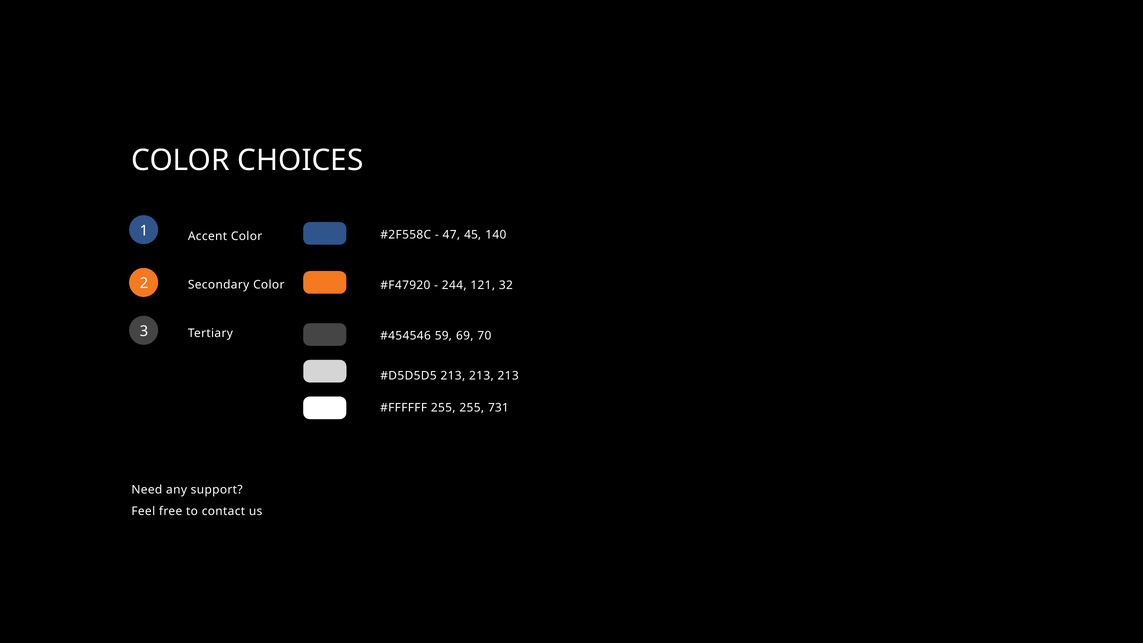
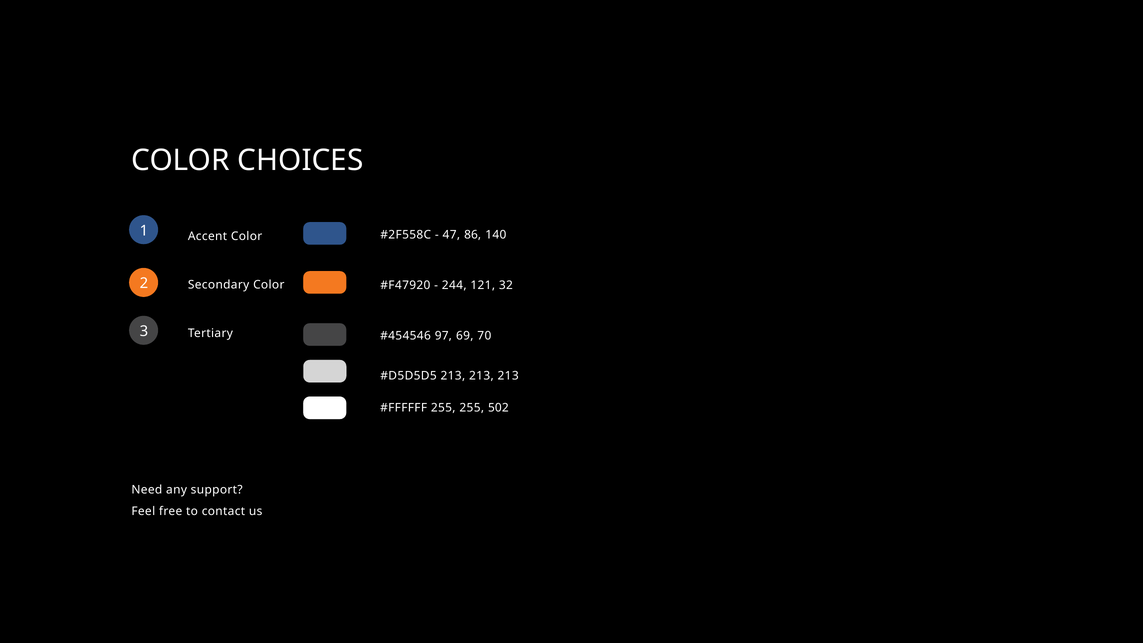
45: 45 -> 86
59: 59 -> 97
731: 731 -> 502
